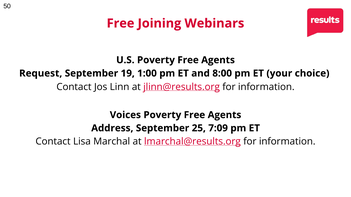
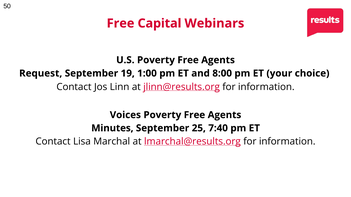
Joining: Joining -> Capital
Address: Address -> Minutes
7:09: 7:09 -> 7:40
